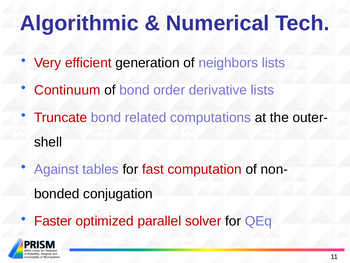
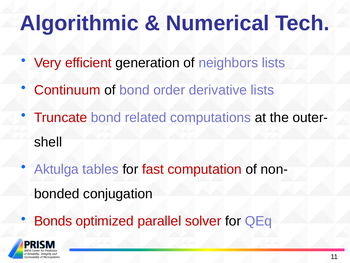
Against: Against -> Aktulga
Faster: Faster -> Bonds
